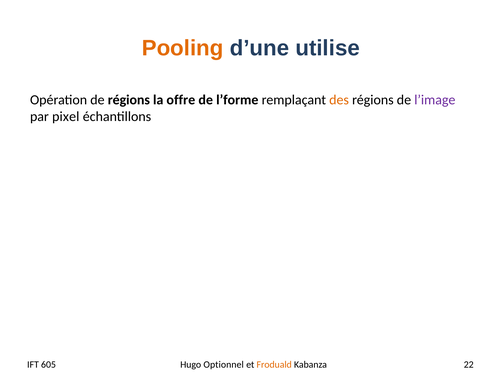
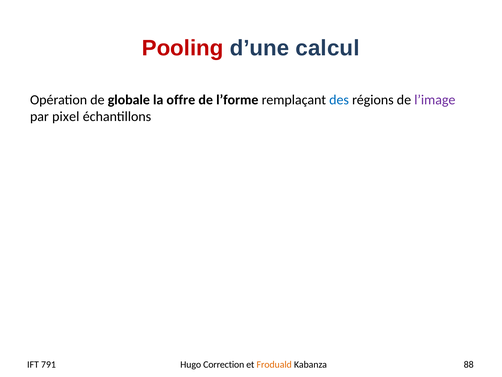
Pooling colour: orange -> red
utilise: utilise -> calcul
de régions: régions -> globale
des colour: orange -> blue
605: 605 -> 791
Optionnel: Optionnel -> Correction
22: 22 -> 88
